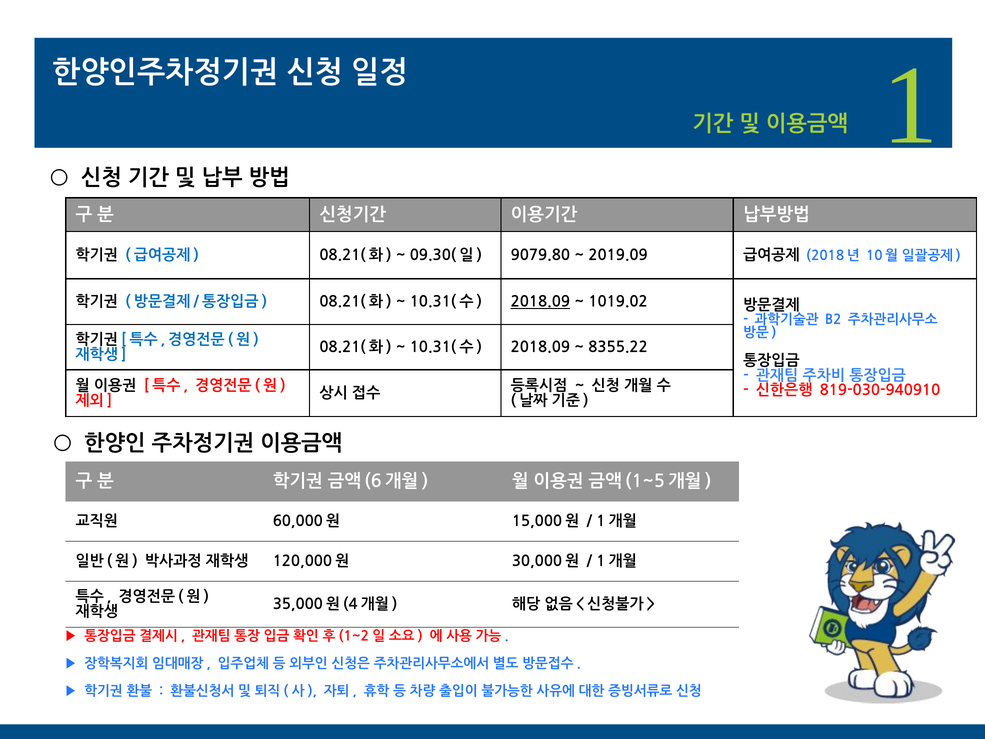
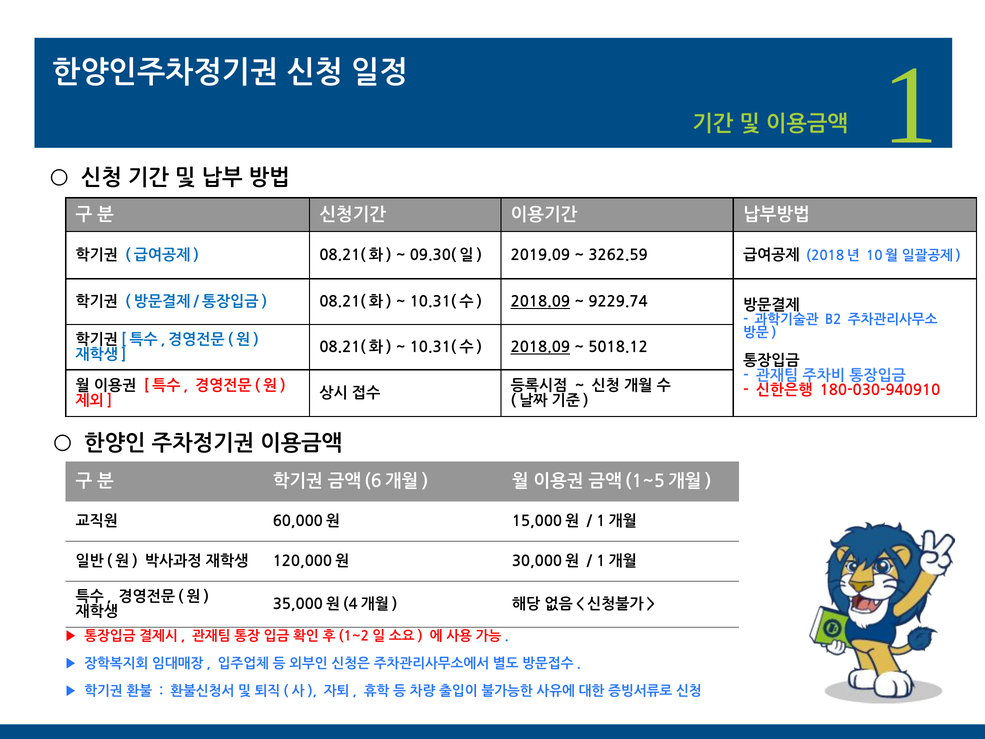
9079.80: 9079.80 -> 2019.09
2019.09: 2019.09 -> 3262.59
1019.02: 1019.02 -> 9229.74
2018.09 at (540, 347) underline: none -> present
8355.22: 8355.22 -> 5018.12
819-030-940910: 819-030-940910 -> 180-030-940910
